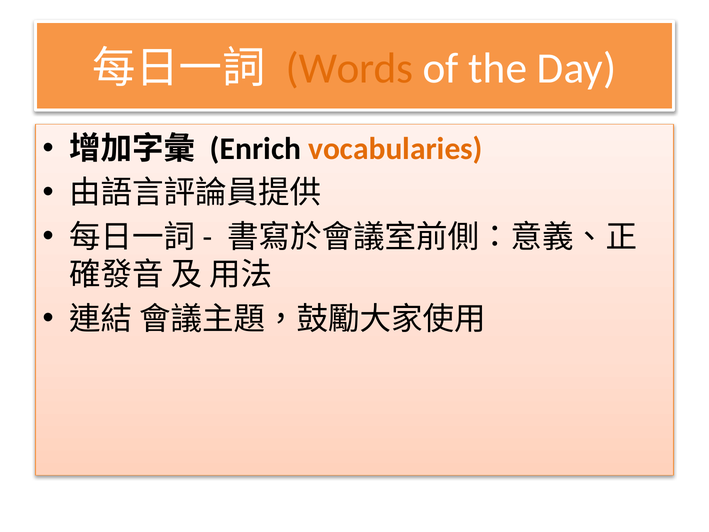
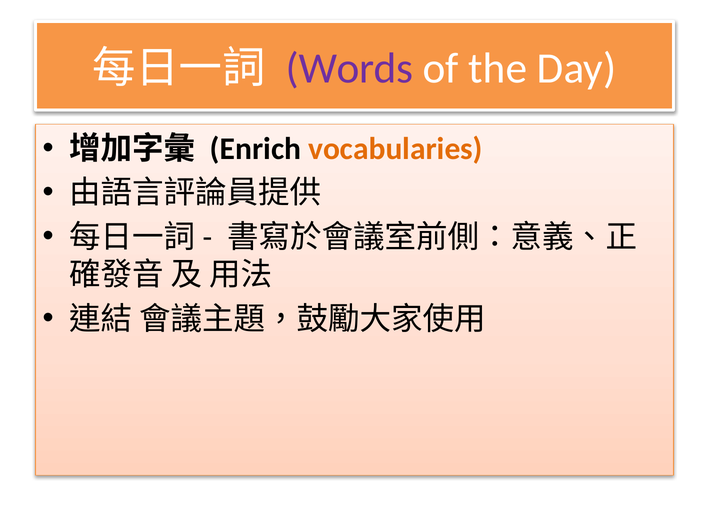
Words colour: orange -> purple
